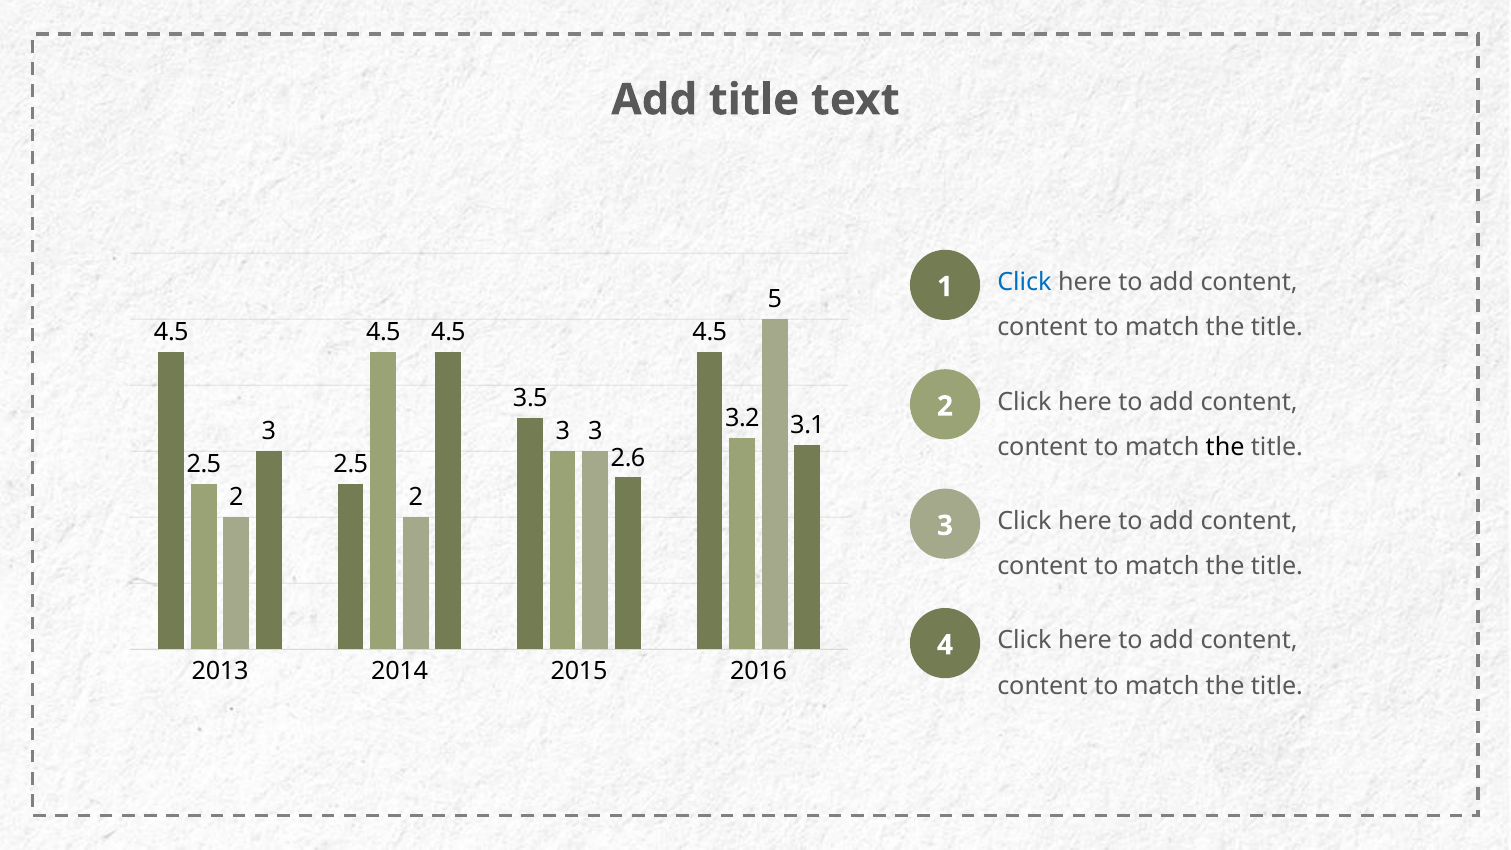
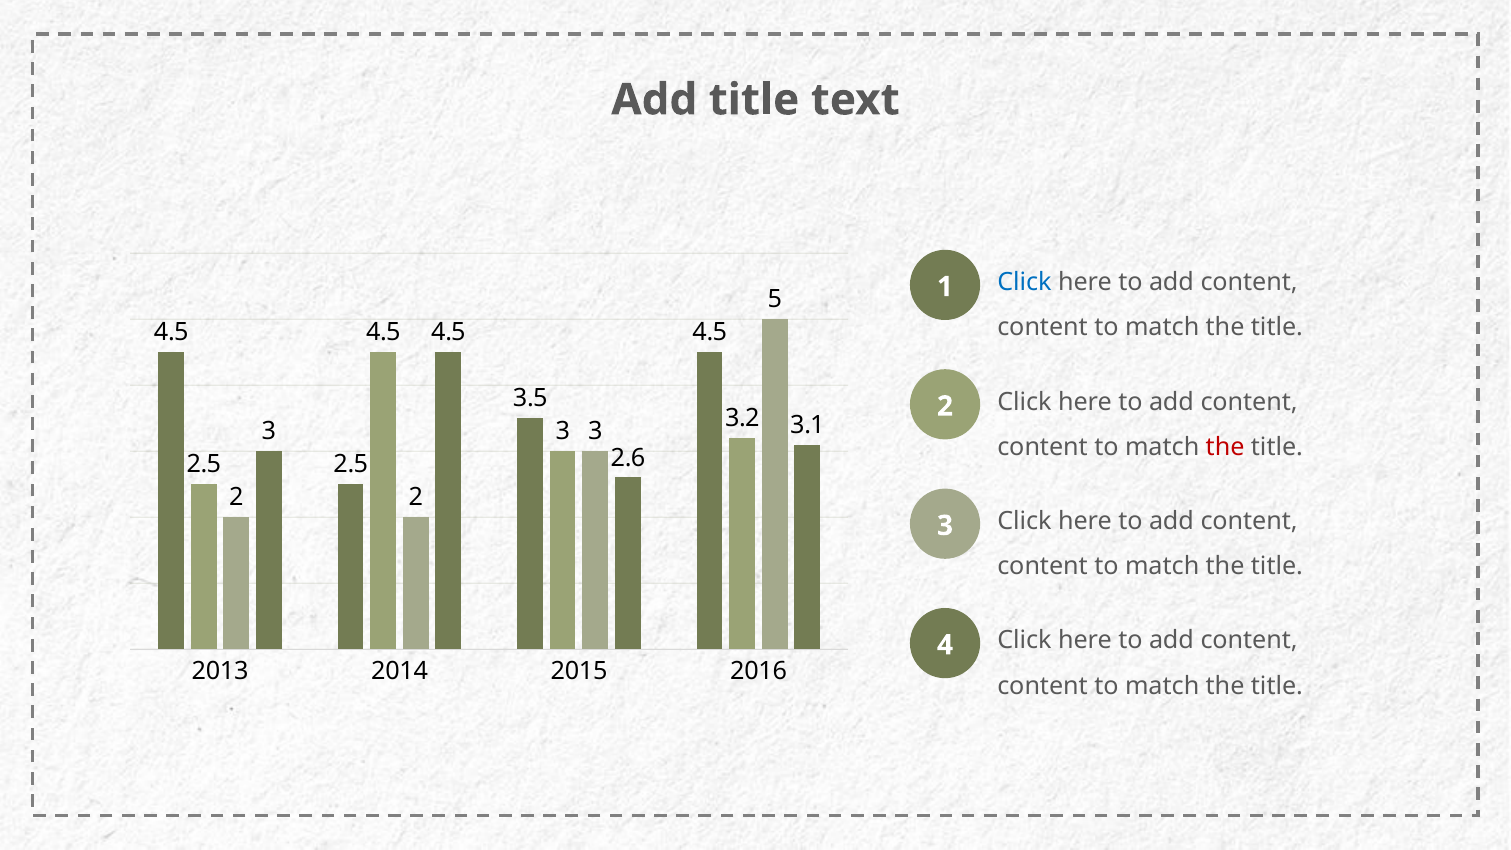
the at (1225, 447) colour: black -> red
